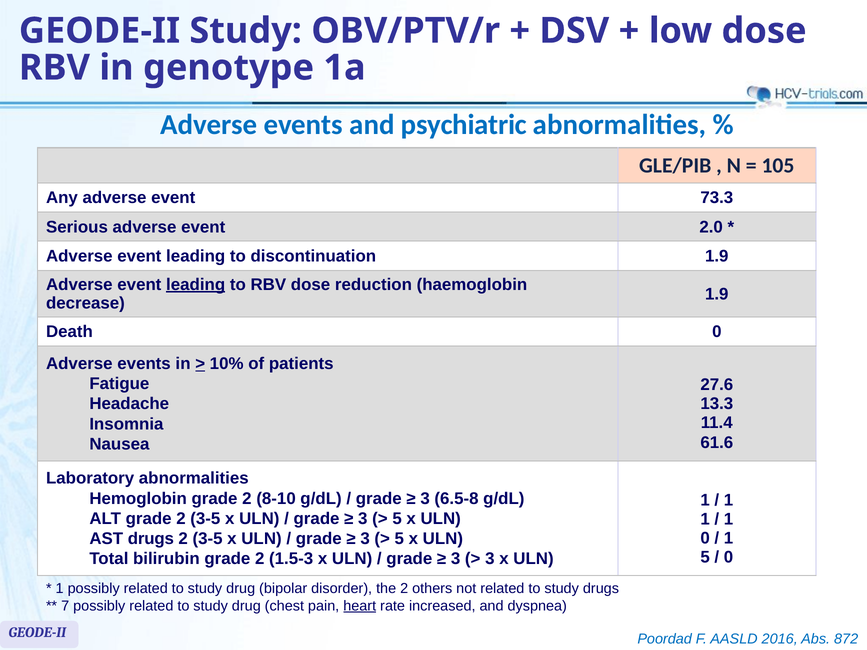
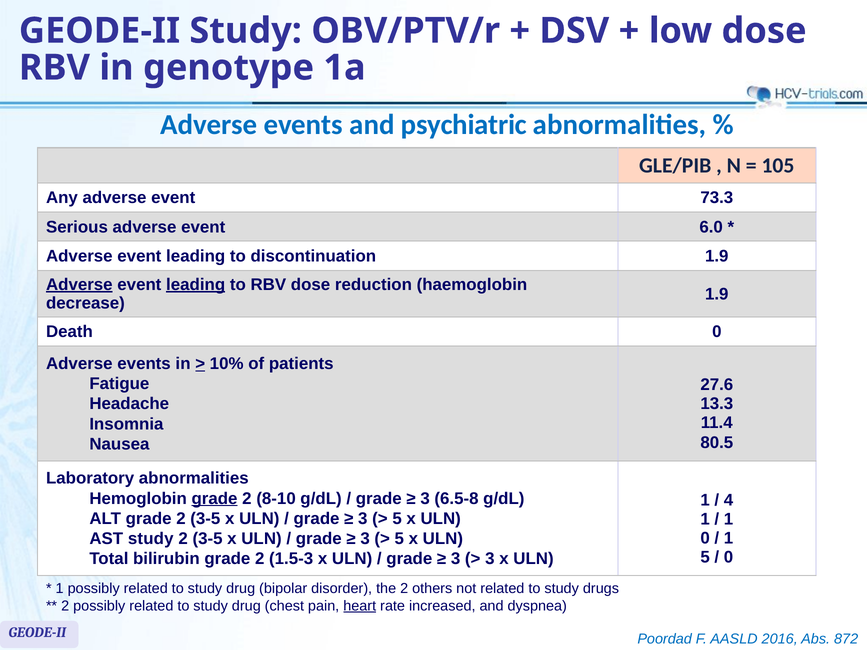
2.0: 2.0 -> 6.0
Adverse at (79, 285) underline: none -> present
61.6: 61.6 -> 80.5
grade at (215, 499) underline: none -> present
1 at (728, 500): 1 -> 4
AST drugs: drugs -> study
7 at (65, 606): 7 -> 2
